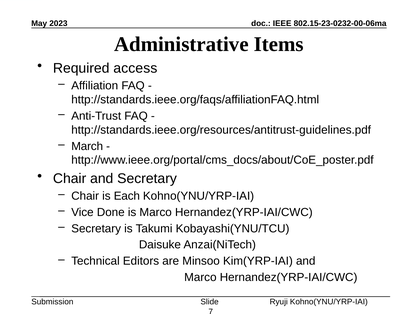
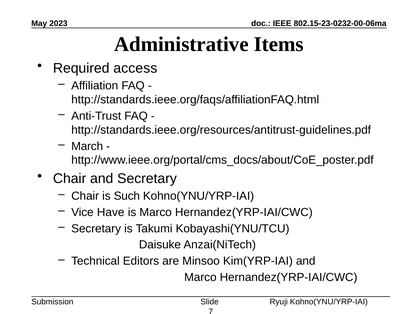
Each: Each -> Such
Done: Done -> Have
